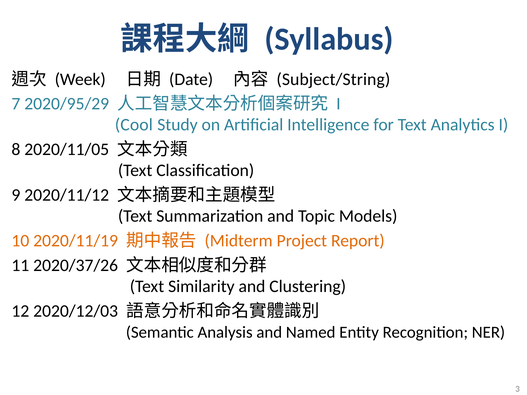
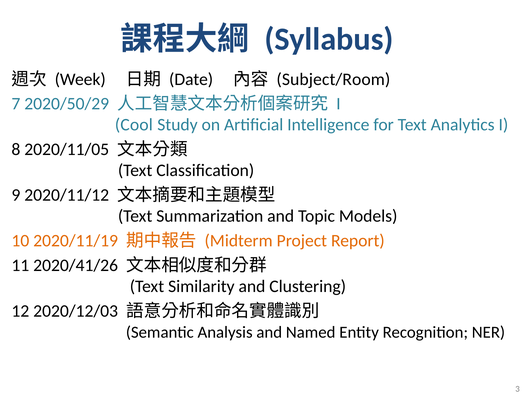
Subject/String: Subject/String -> Subject/Room
2020/95/29: 2020/95/29 -> 2020/50/29
2020/37/26: 2020/37/26 -> 2020/41/26
